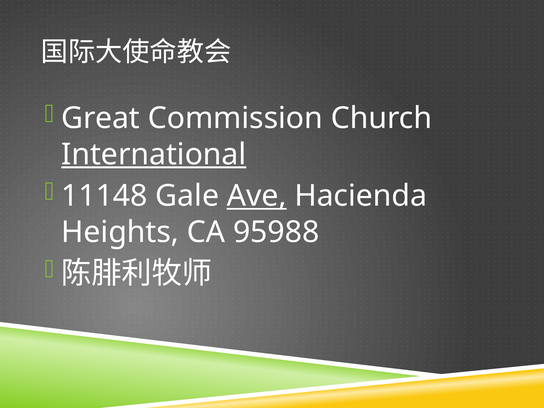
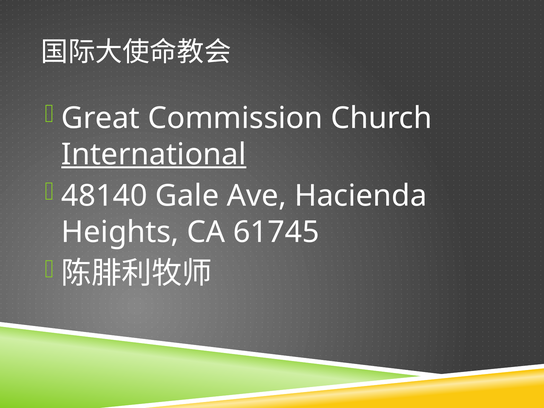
11148: 11148 -> 48140
Ave underline: present -> none
95988: 95988 -> 61745
